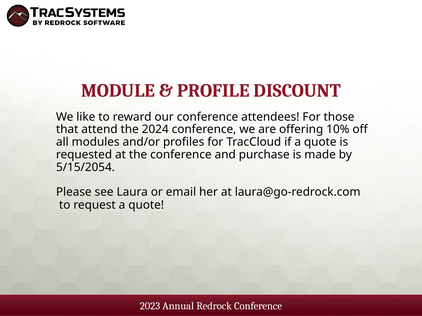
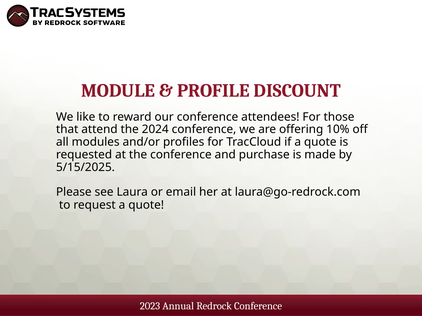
5/15/2054: 5/15/2054 -> 5/15/2025
